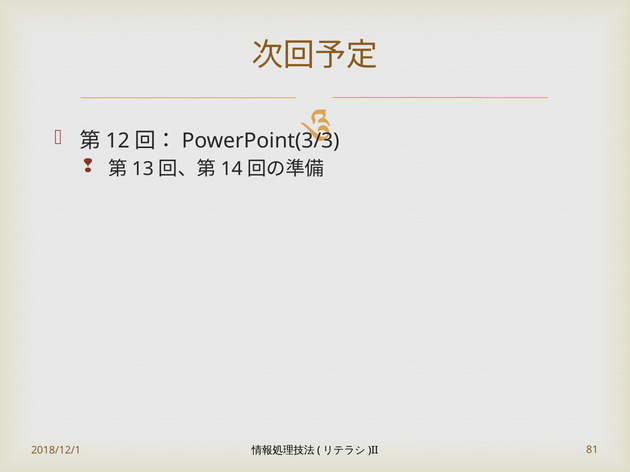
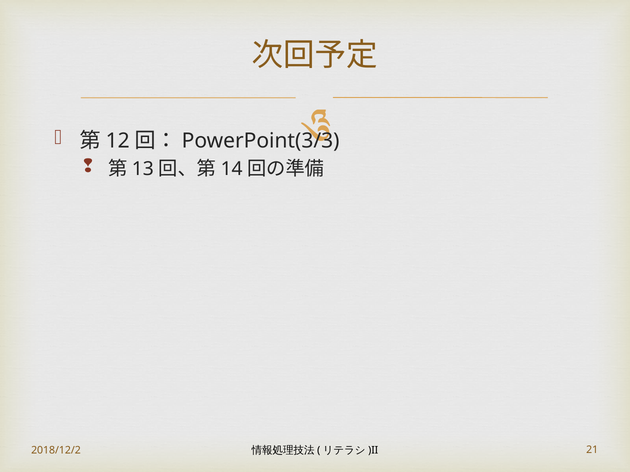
2018/12/1: 2018/12/1 -> 2018/12/2
81: 81 -> 21
